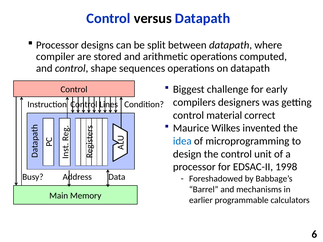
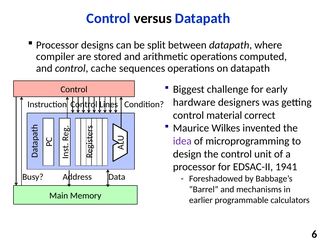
shape: shape -> cache
compilers: compilers -> hardware
idea colour: blue -> purple
1998: 1998 -> 1941
